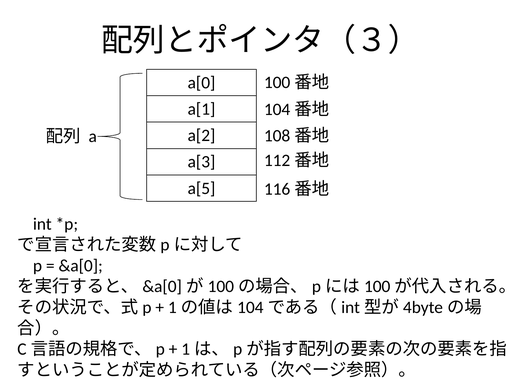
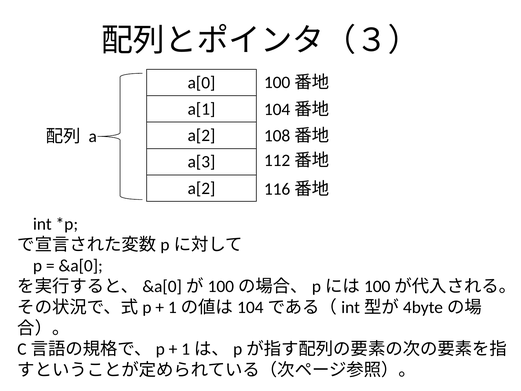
a[5 at (202, 188): a[5 -> a[2
